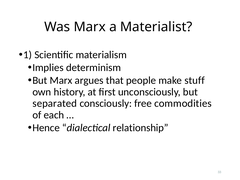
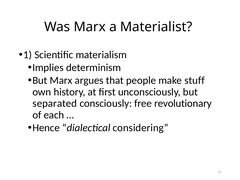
commodities: commodities -> revolutionary
relationship: relationship -> considering
